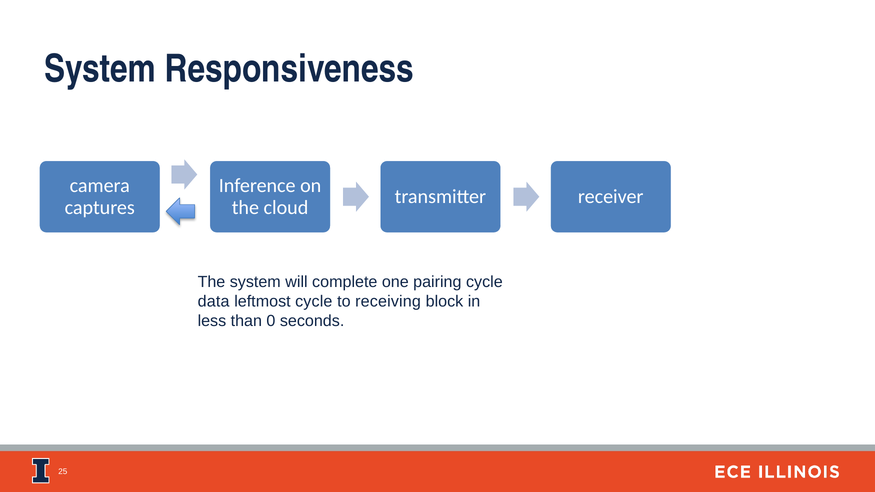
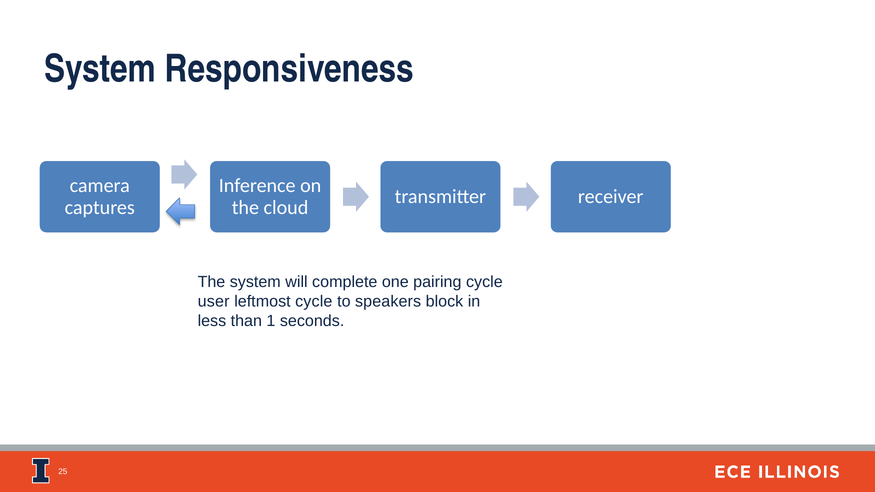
data: data -> user
receiving: receiving -> speakers
0: 0 -> 1
